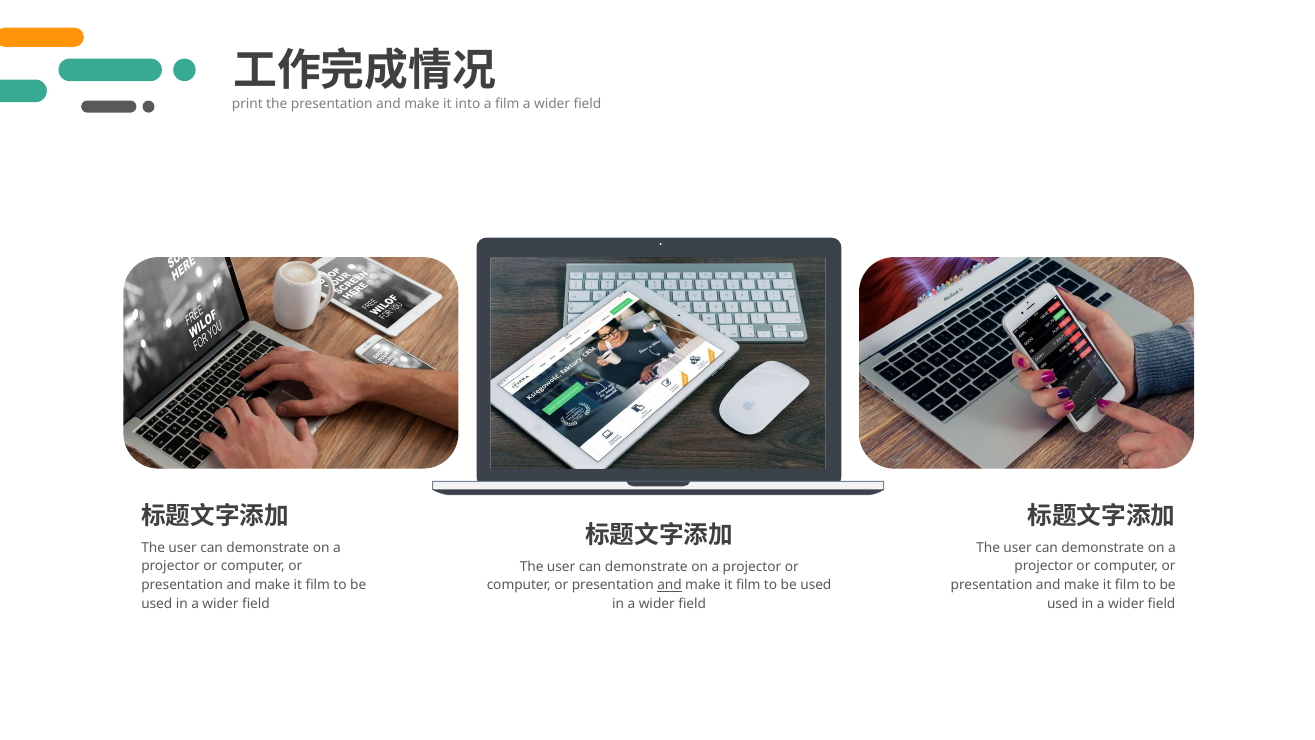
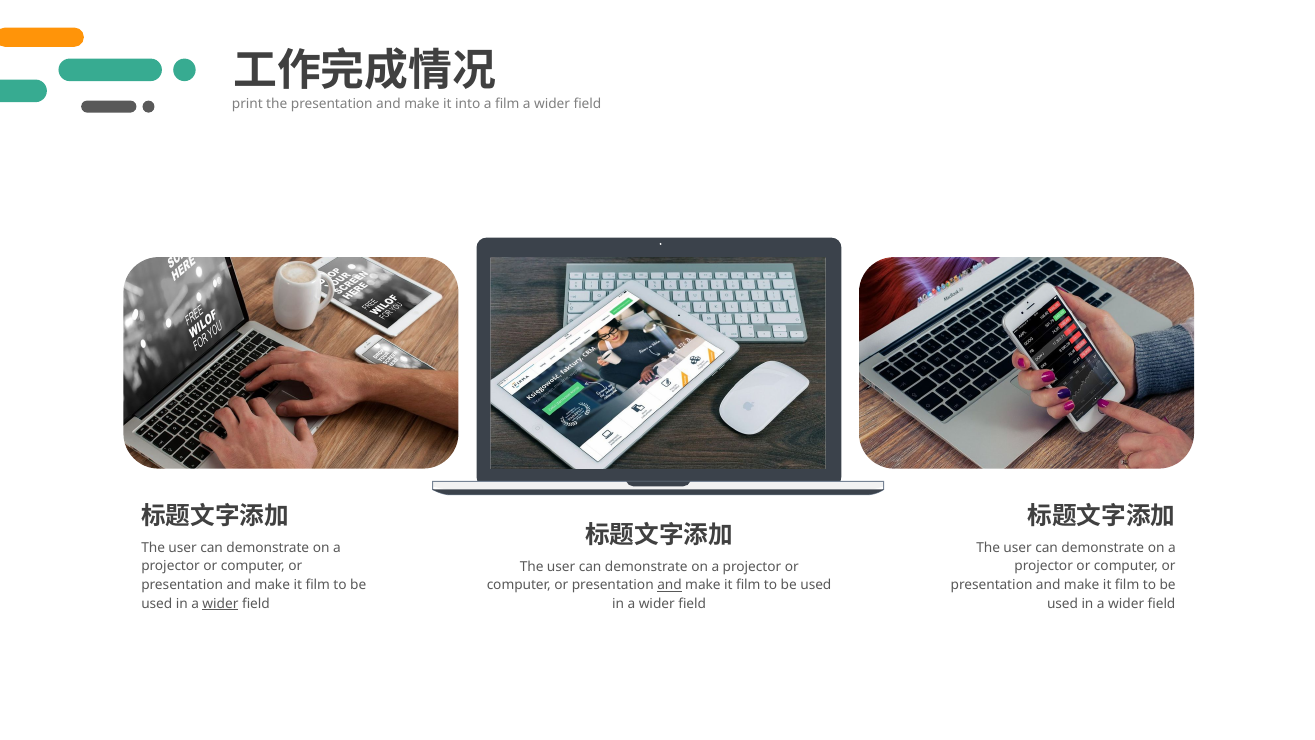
wider at (220, 604) underline: none -> present
